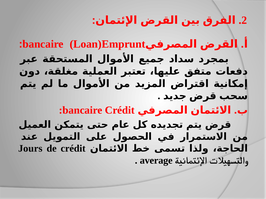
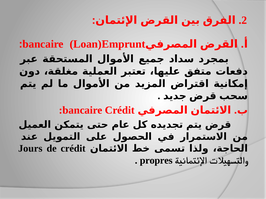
average: average -> propres
